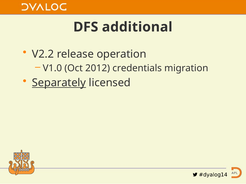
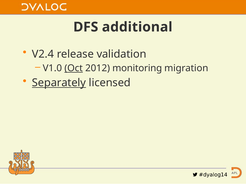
V2.2: V2.2 -> V2.4
operation: operation -> validation
Oct underline: none -> present
credentials: credentials -> monitoring
